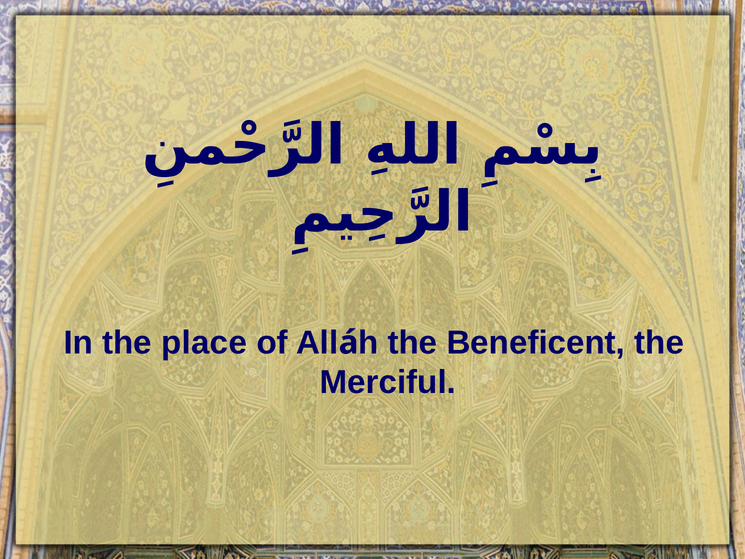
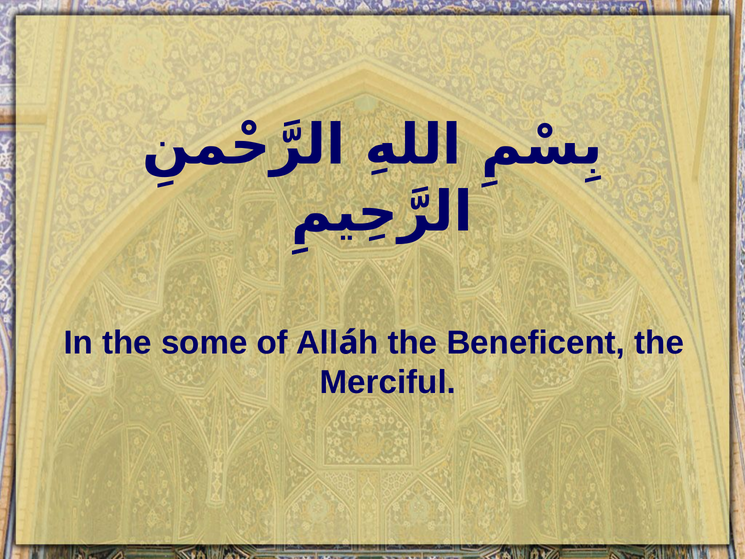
place: place -> some
